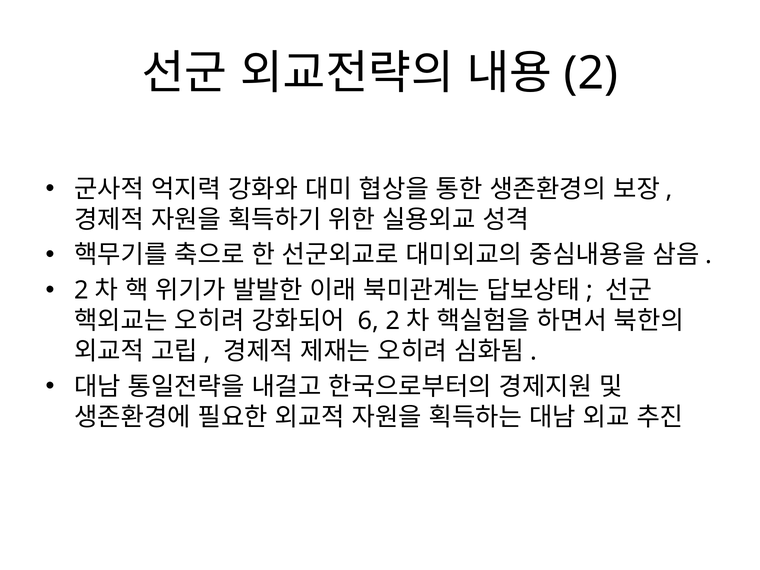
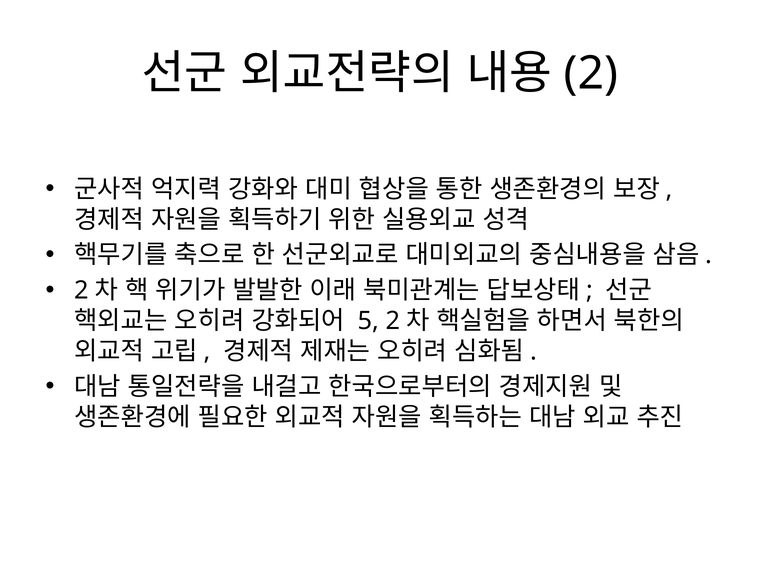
6: 6 -> 5
